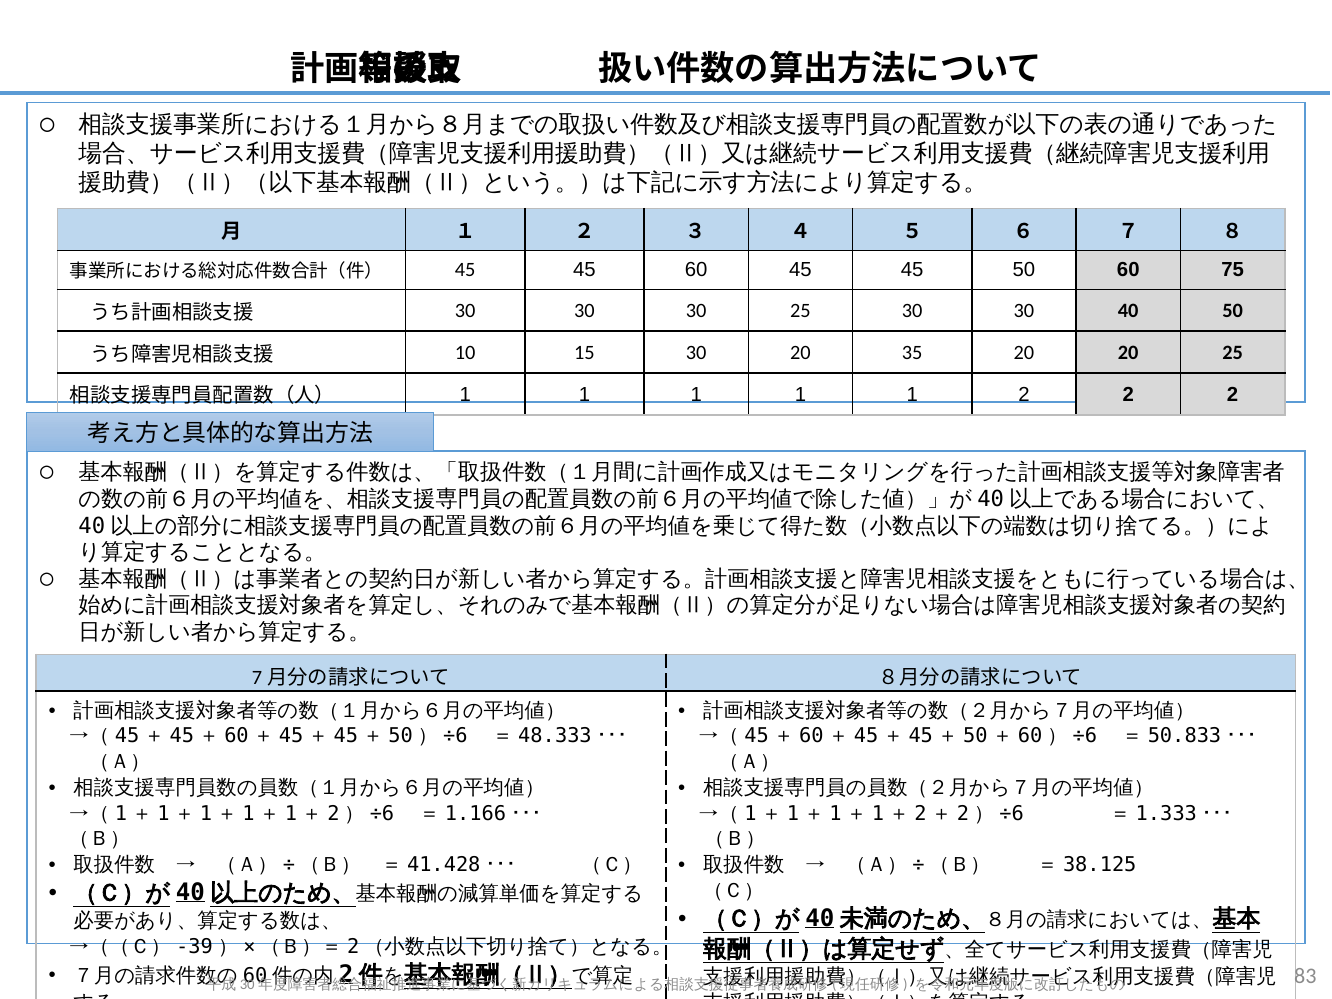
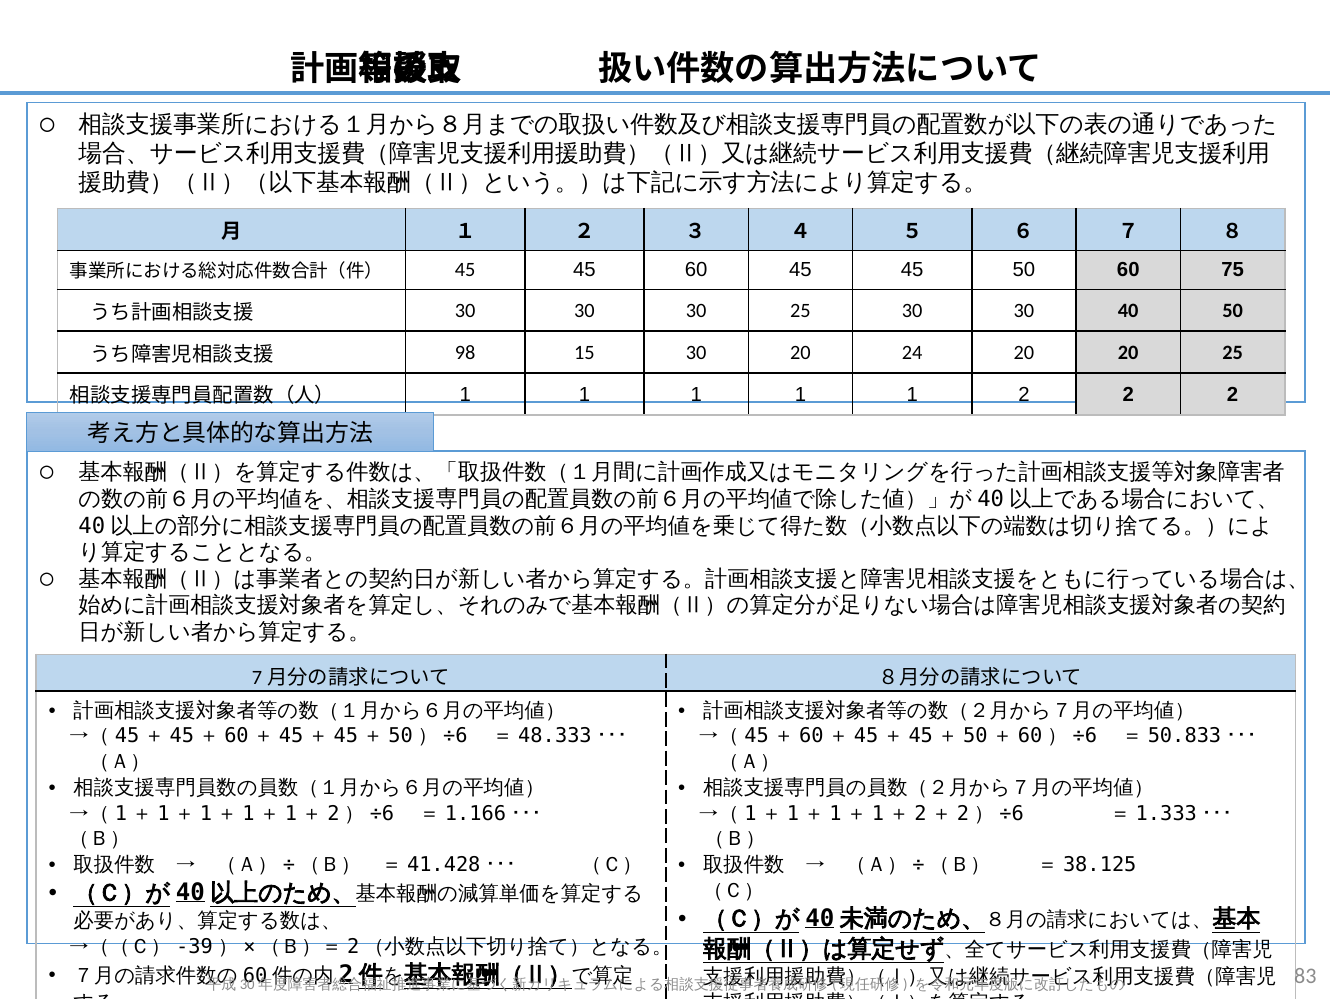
10: 10 -> 98
35: 35 -> 24
